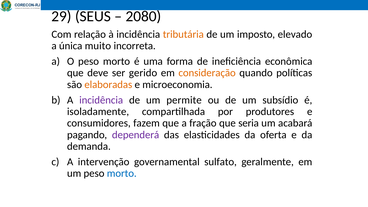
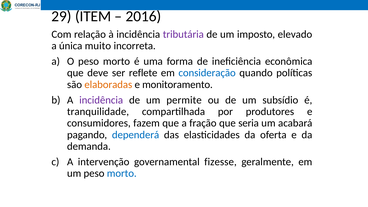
SEUS: SEUS -> ITEM
2080: 2080 -> 2016
tributária colour: orange -> purple
gerido: gerido -> reflete
consideração colour: orange -> blue
microeconomia: microeconomia -> monitoramento
isoladamente: isoladamente -> tranquilidade
dependerá colour: purple -> blue
sulfato: sulfato -> fizesse
